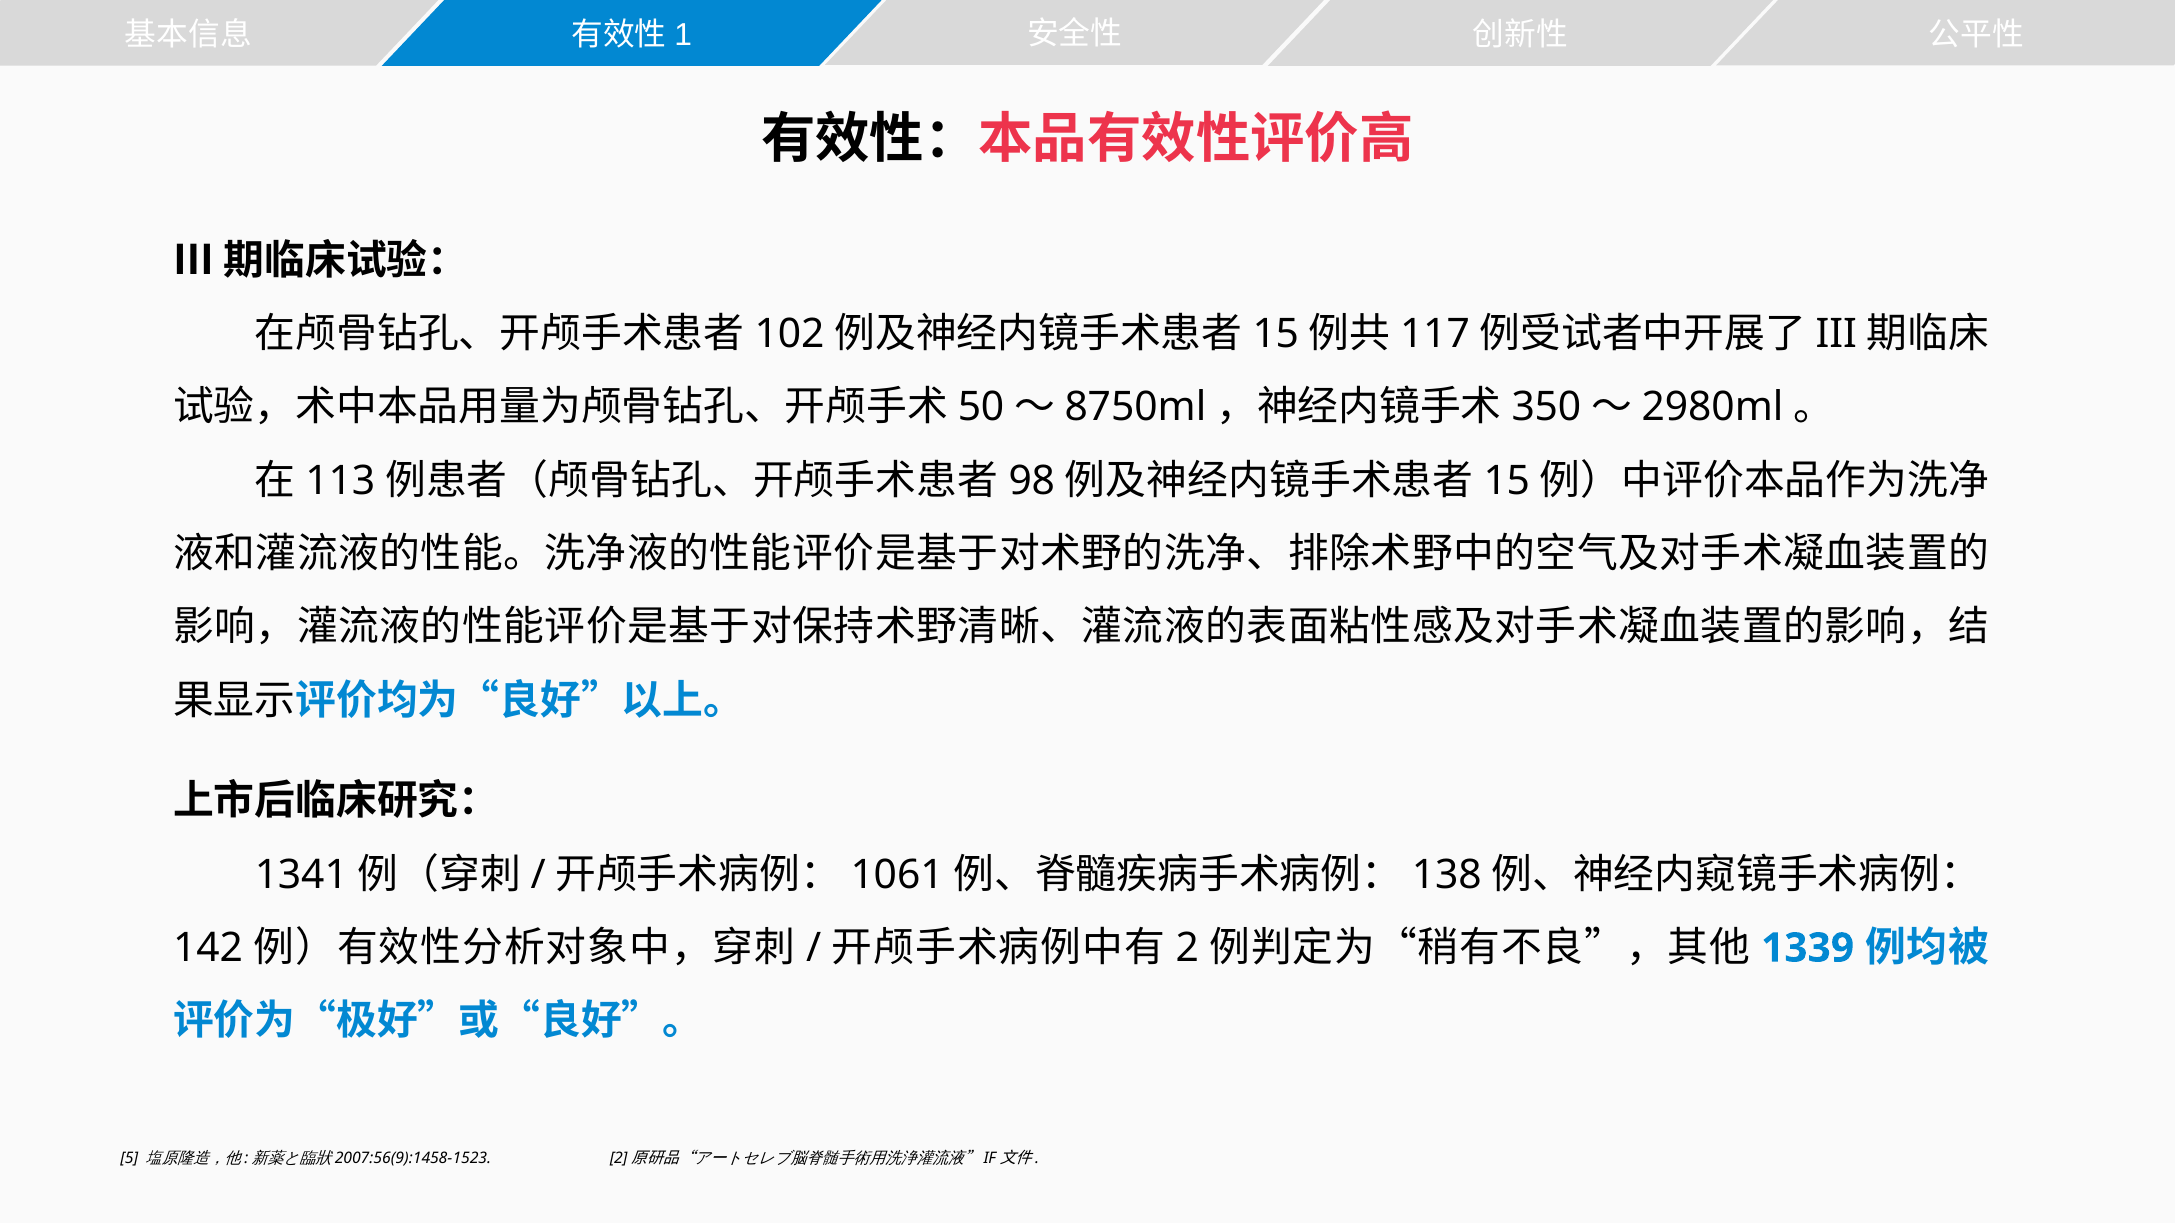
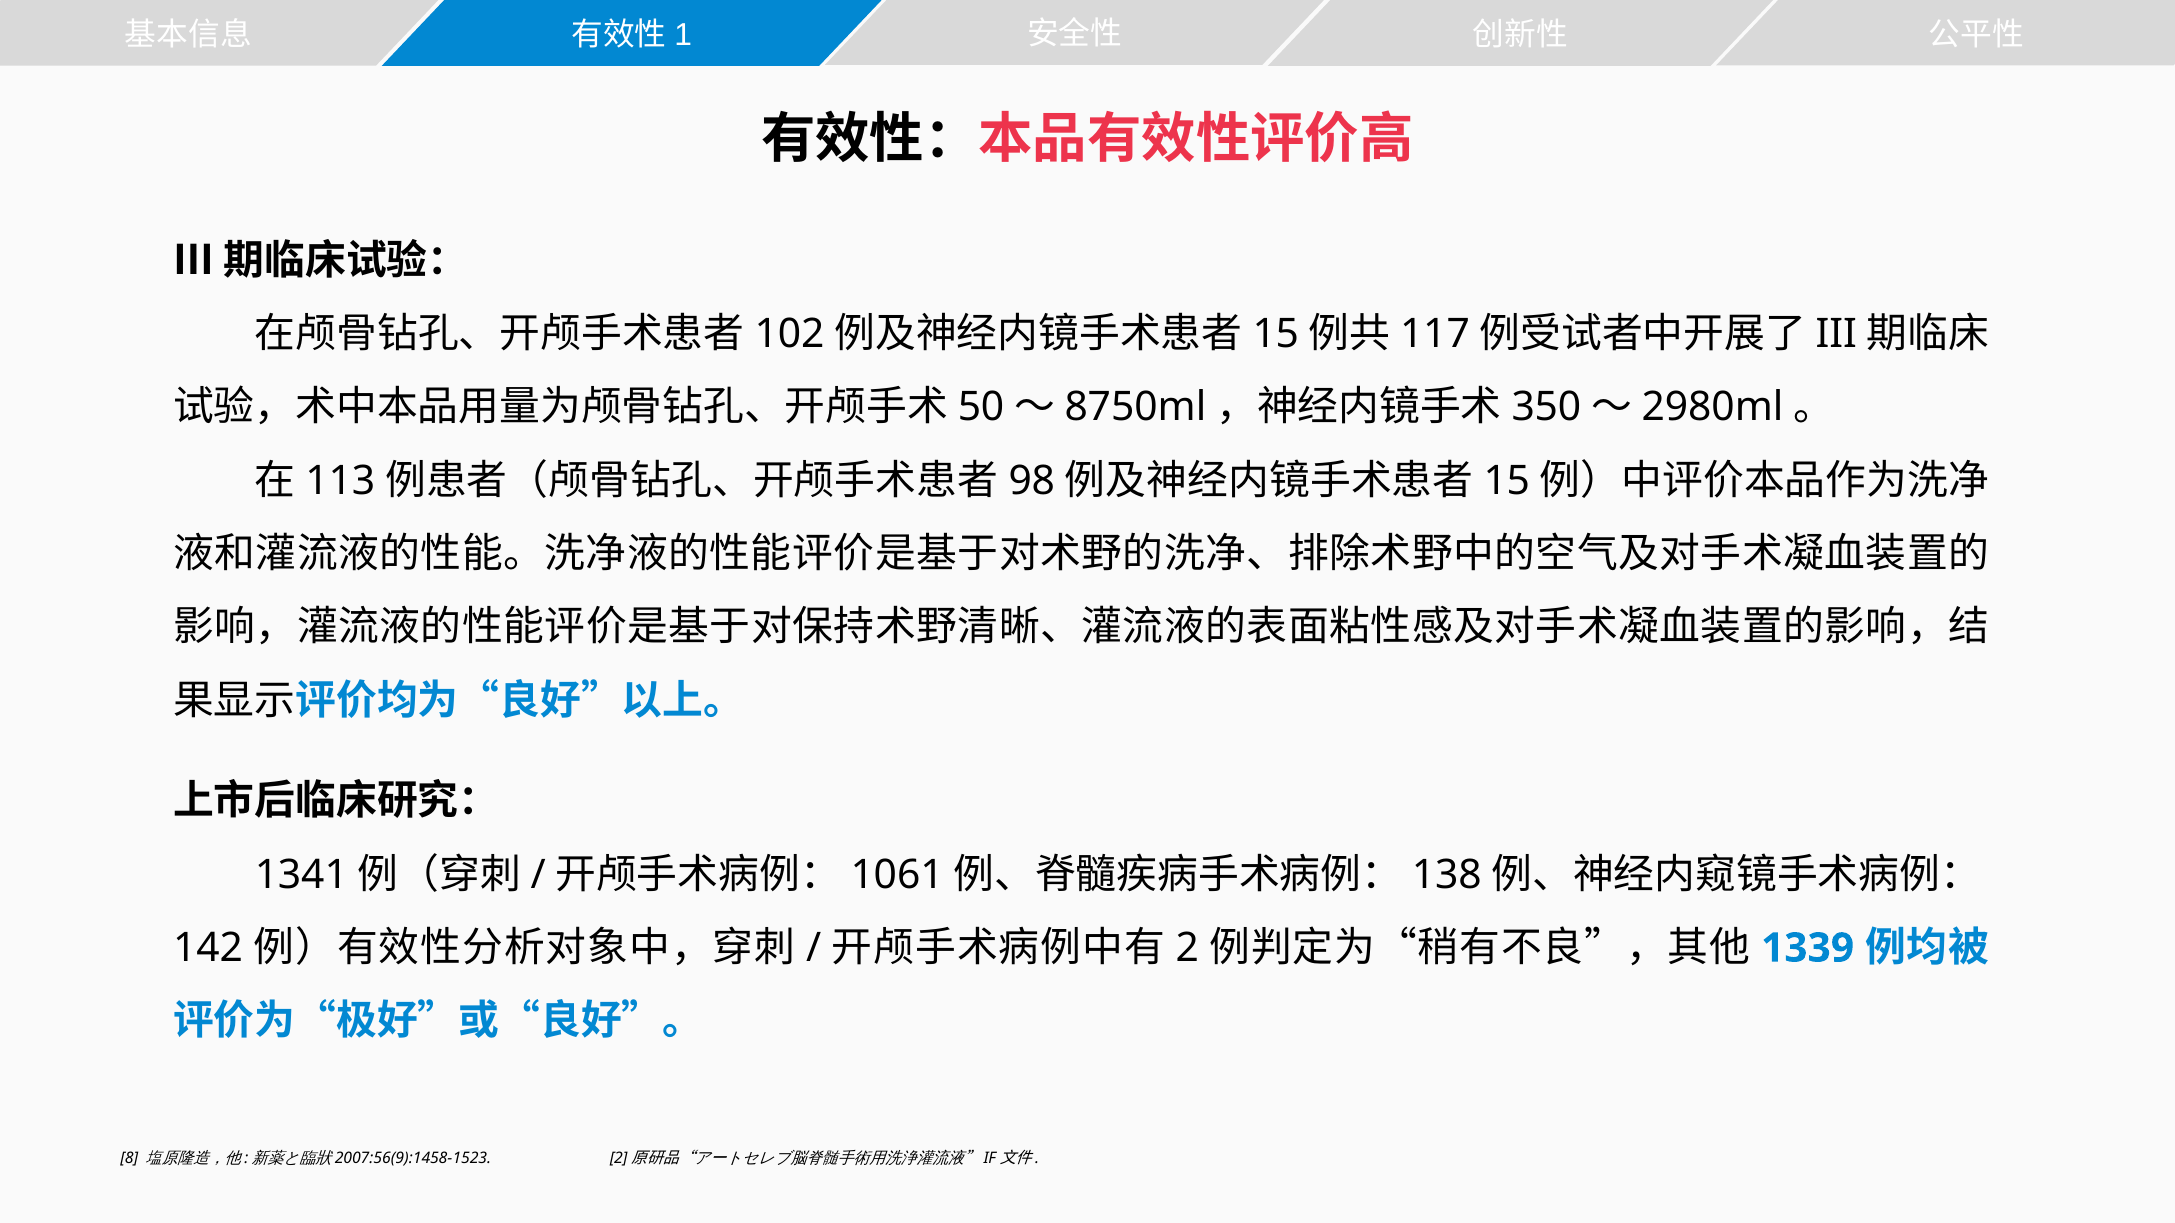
5: 5 -> 8
